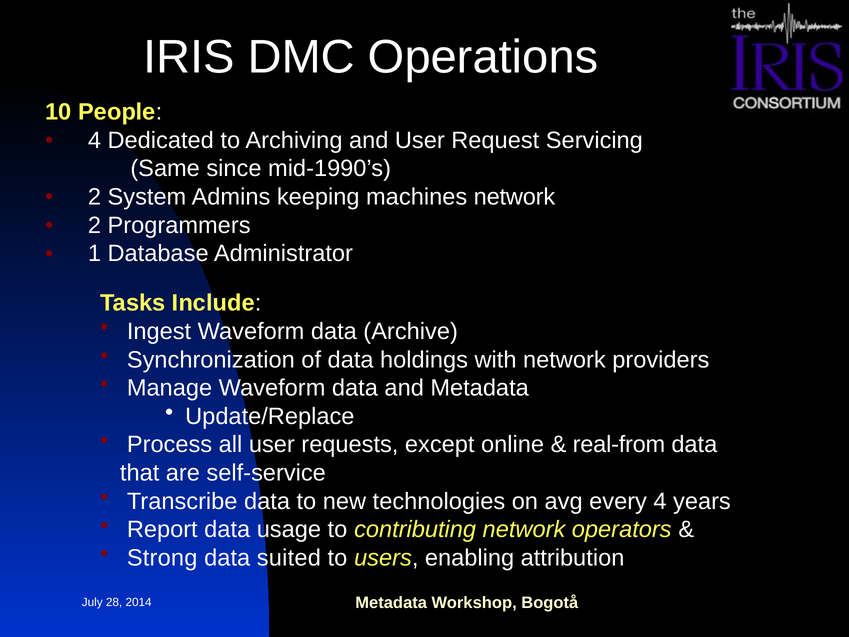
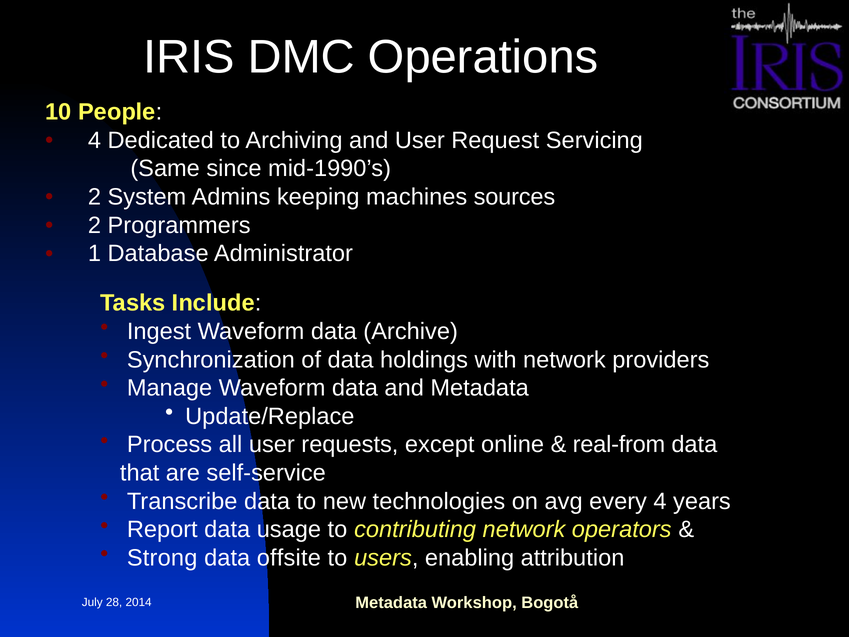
machines network: network -> sources
suited: suited -> offsite
